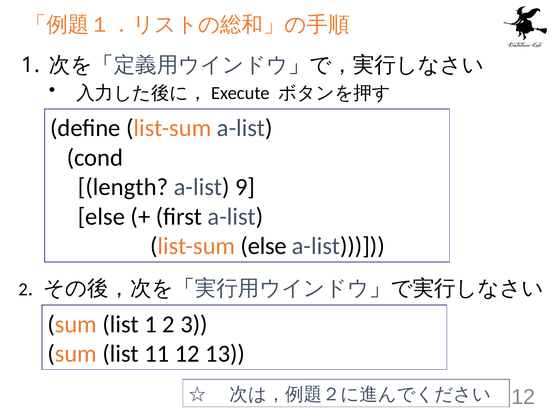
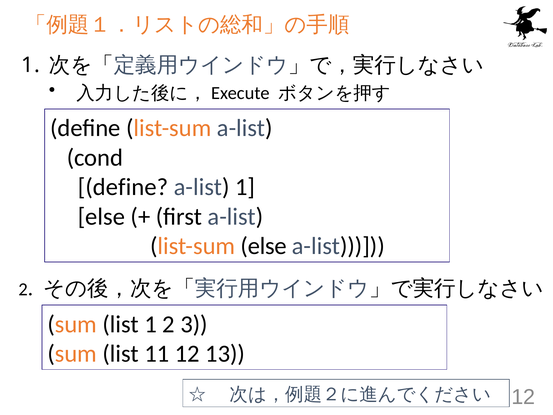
length at (123, 187): length -> define
a-list 9: 9 -> 1
